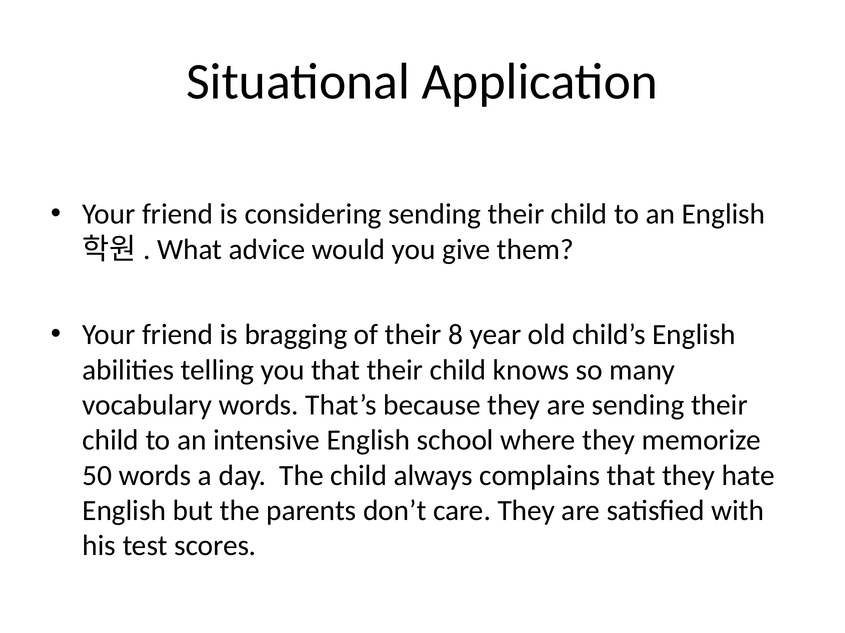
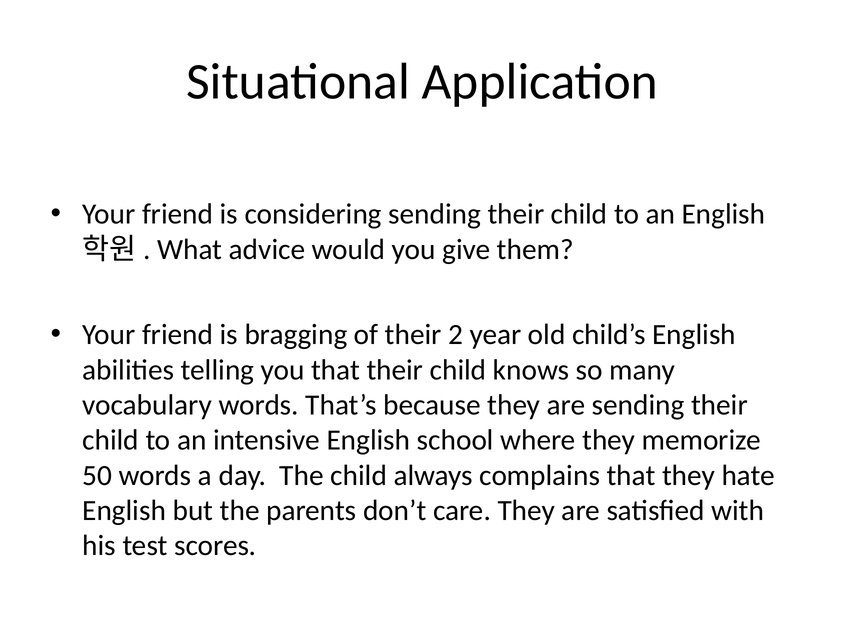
8: 8 -> 2
